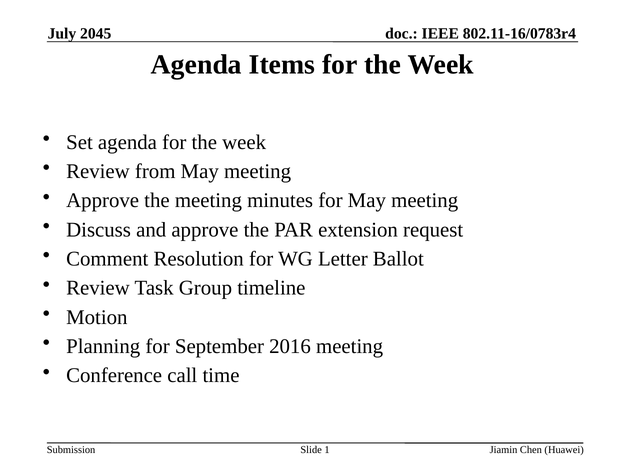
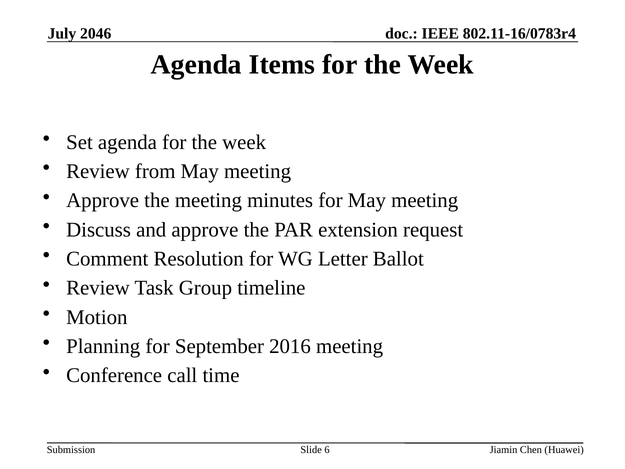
2045: 2045 -> 2046
1: 1 -> 6
